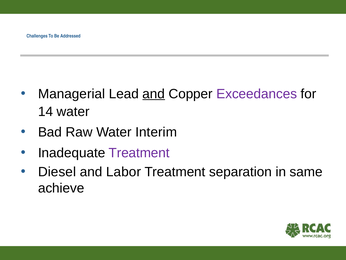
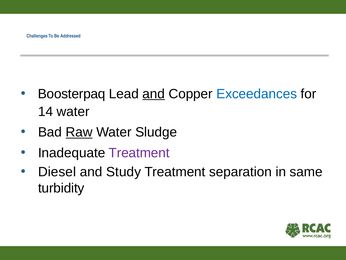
Managerial: Managerial -> Boosterpaq
Exceedances colour: purple -> blue
Raw underline: none -> present
Interim: Interim -> Sludge
Labor: Labor -> Study
achieve: achieve -> turbidity
